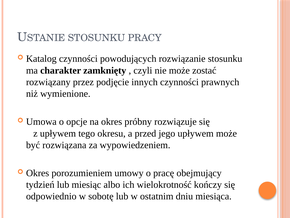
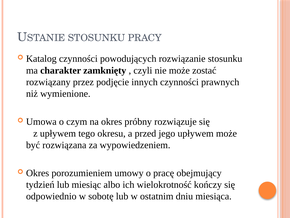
opcje: opcje -> czym
